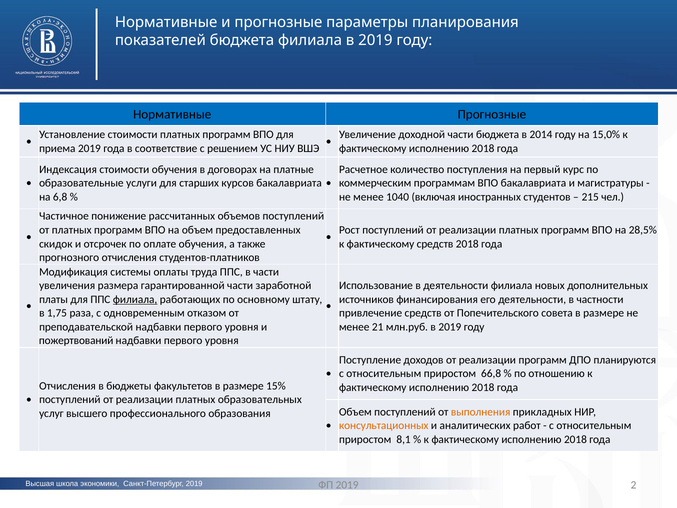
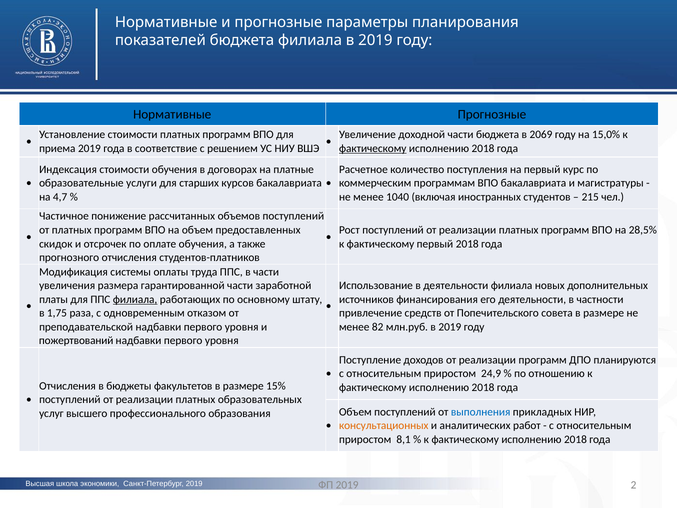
2014: 2014 -> 2069
фактическому at (373, 148) underline: none -> present
6,8: 6,8 -> 4,7
фактическому средств: средств -> первый
21: 21 -> 82
66,8: 66,8 -> 24,9
выполнения colour: orange -> blue
